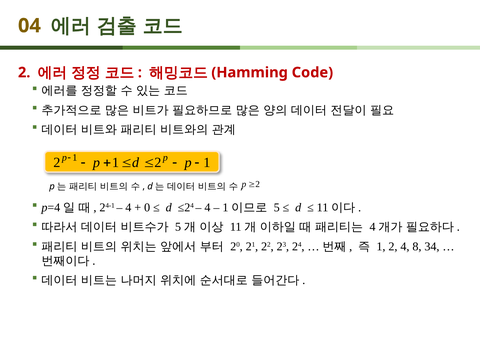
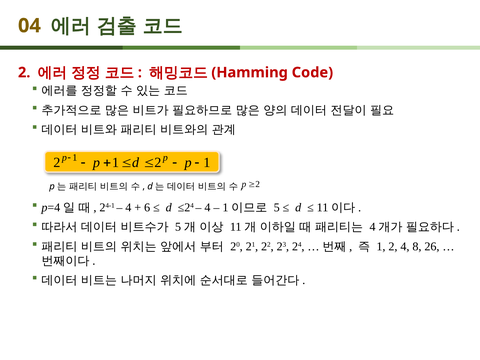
0: 0 -> 6
34: 34 -> 26
